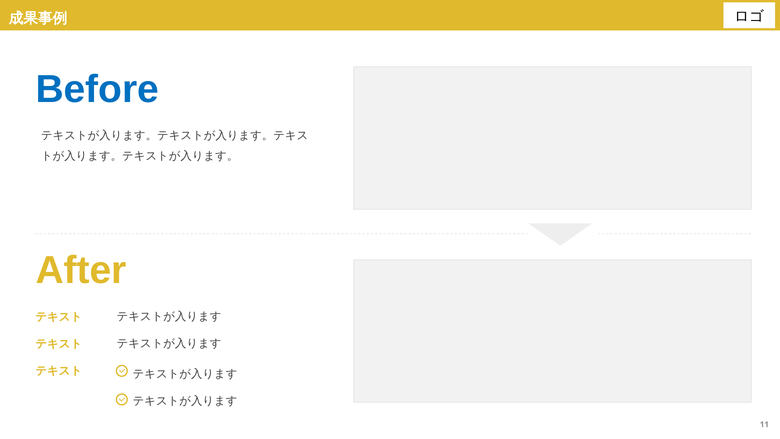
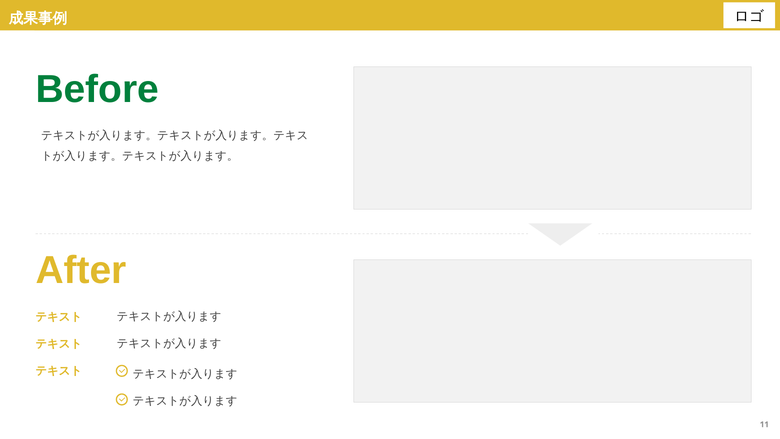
Before colour: blue -> green
